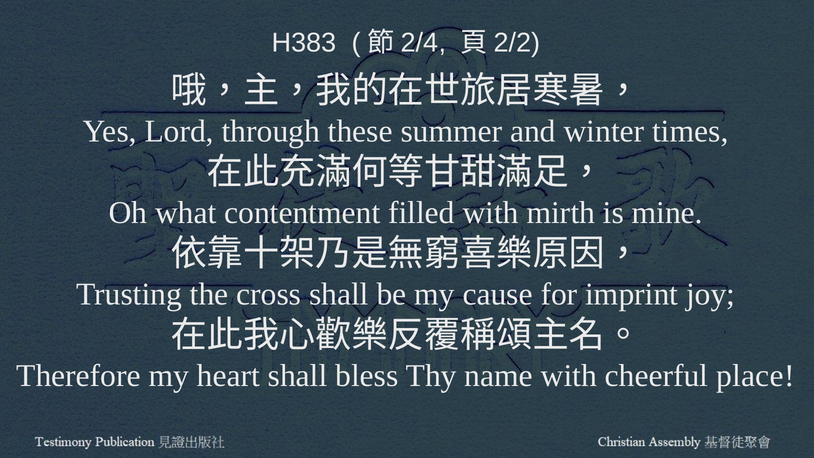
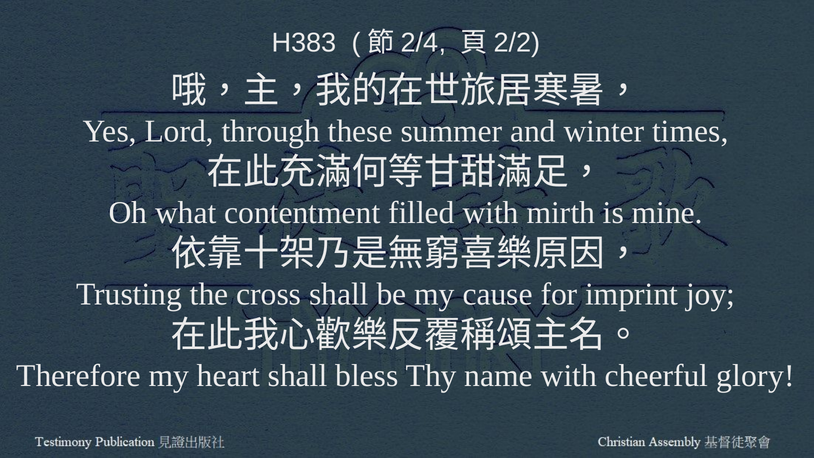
place: place -> glory
